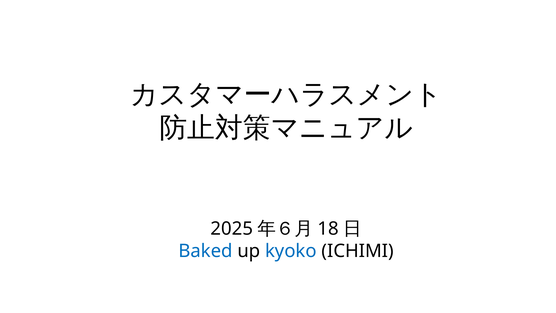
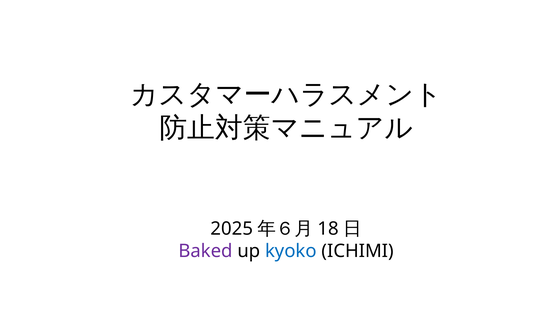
Baked colour: blue -> purple
